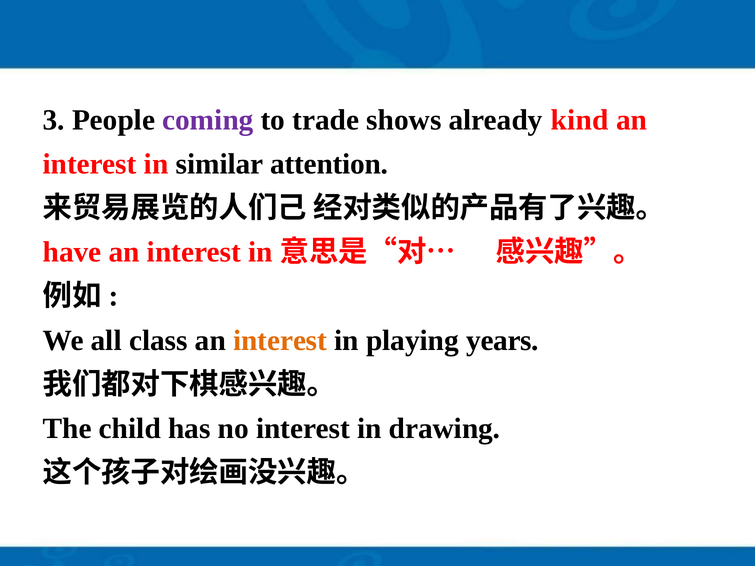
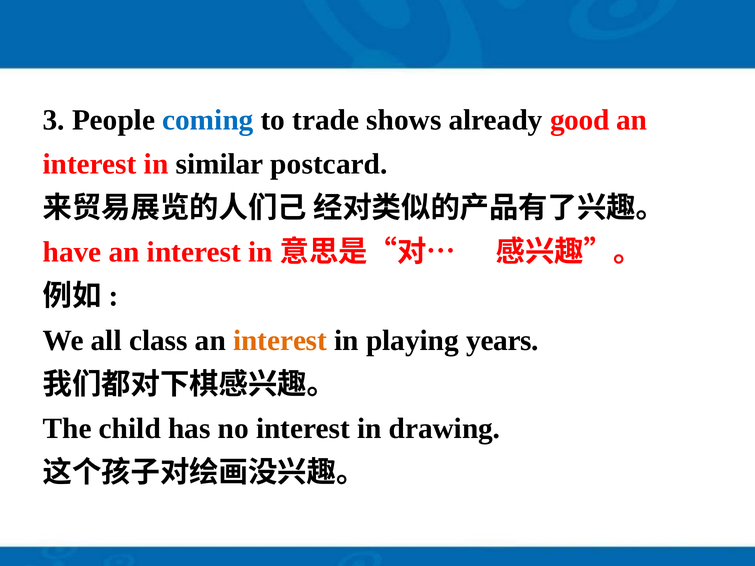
coming colour: purple -> blue
kind: kind -> good
attention: attention -> postcard
